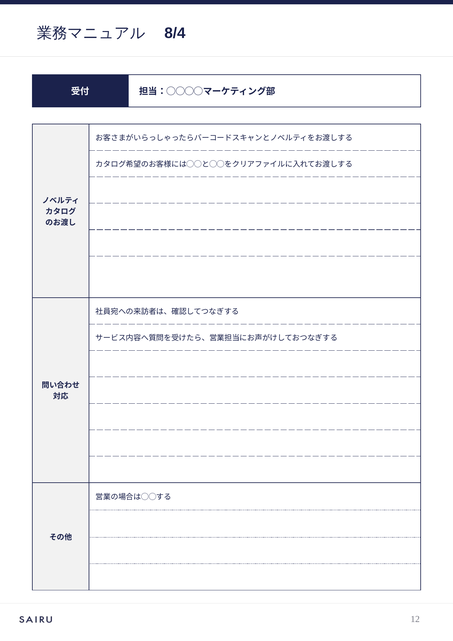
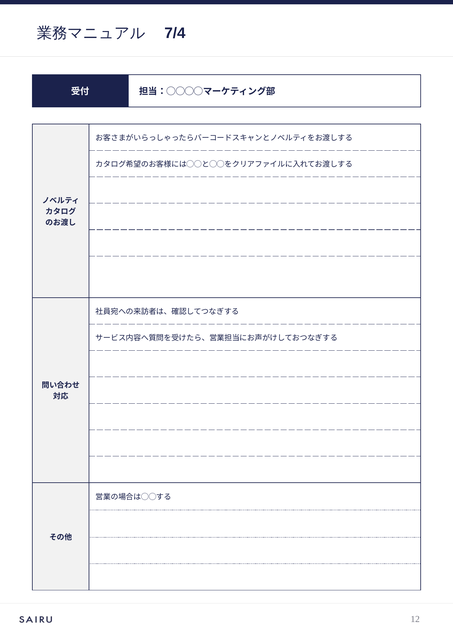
8/4: 8/4 -> 7/4
